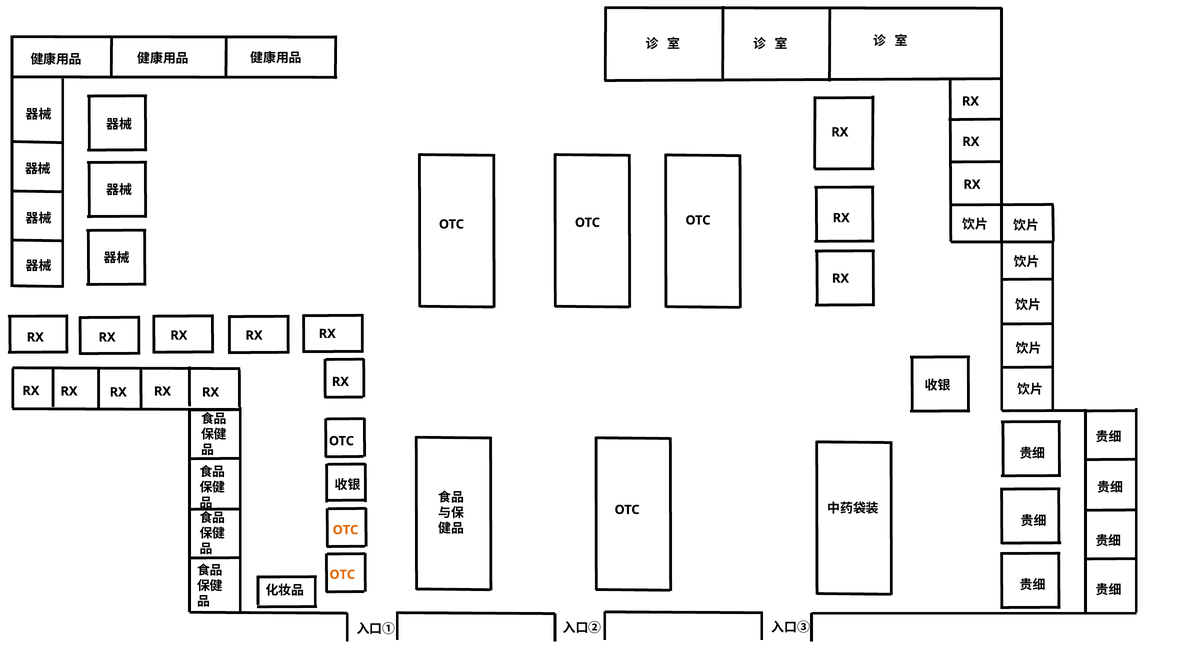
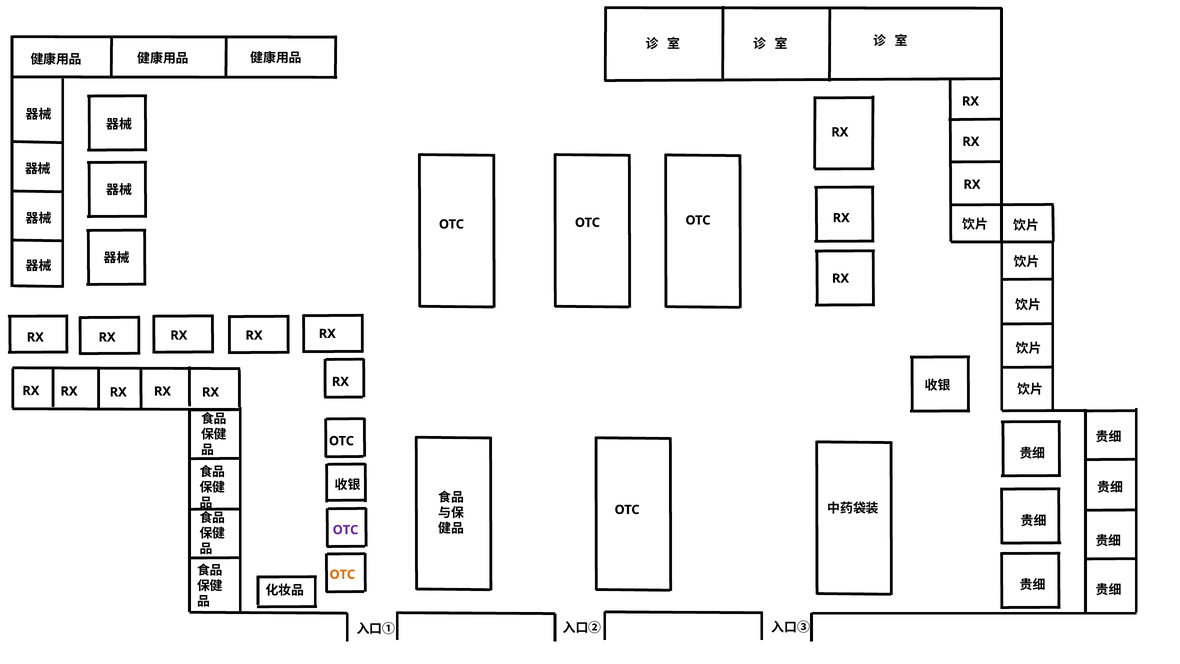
OTC at (345, 530) colour: orange -> purple
